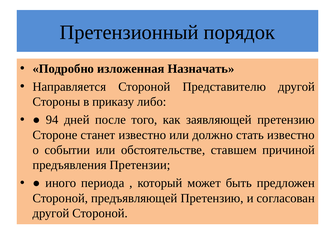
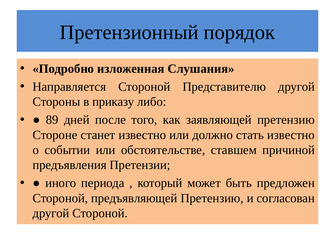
Назначать: Назначать -> Слушания
94: 94 -> 89
